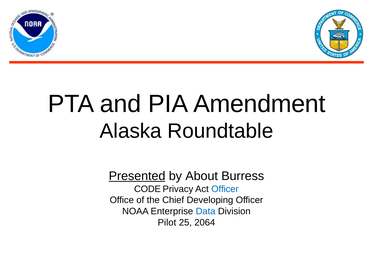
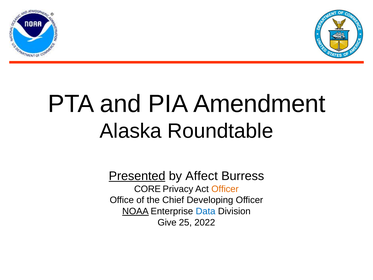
About: About -> Affect
CODE: CODE -> CORE
Officer at (225, 189) colour: blue -> orange
NOAA underline: none -> present
Pilot: Pilot -> Give
2064: 2064 -> 2022
